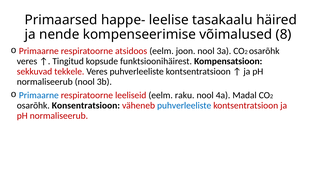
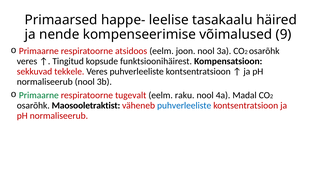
8: 8 -> 9
Primaarne at (39, 95) colour: blue -> green
leeliseid: leeliseid -> tugevalt
Konsentratsioon: Konsentratsioon -> Maosooletraktist
